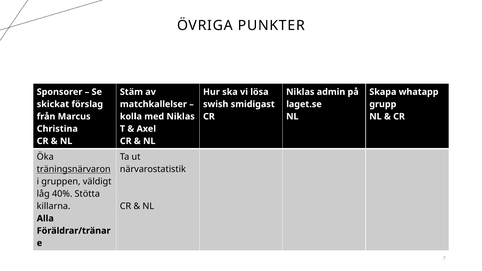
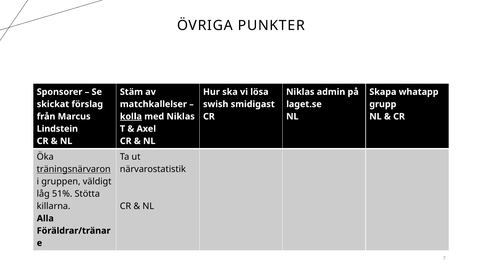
kolla underline: none -> present
Christina: Christina -> Lindstein
40%: 40% -> 51%
